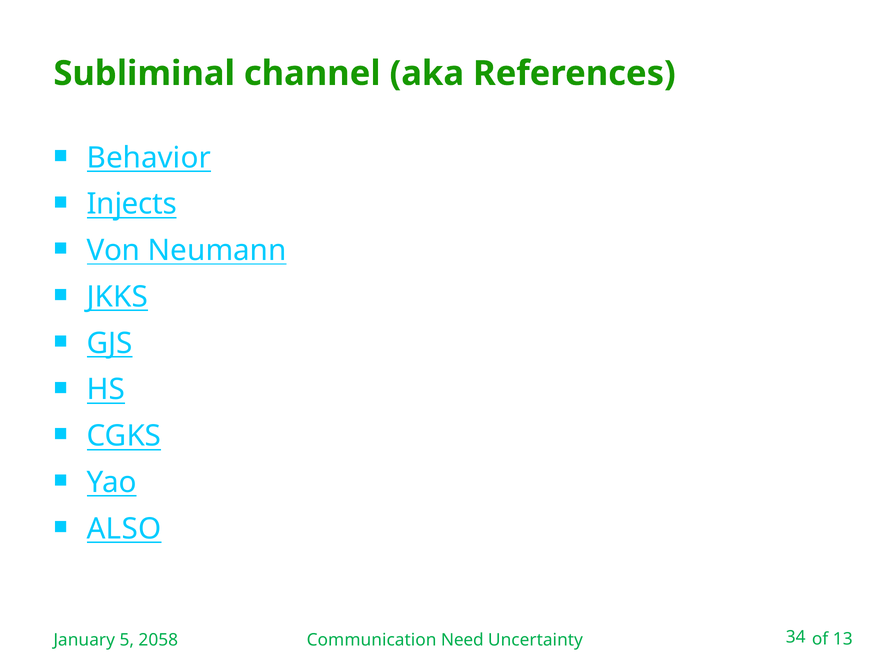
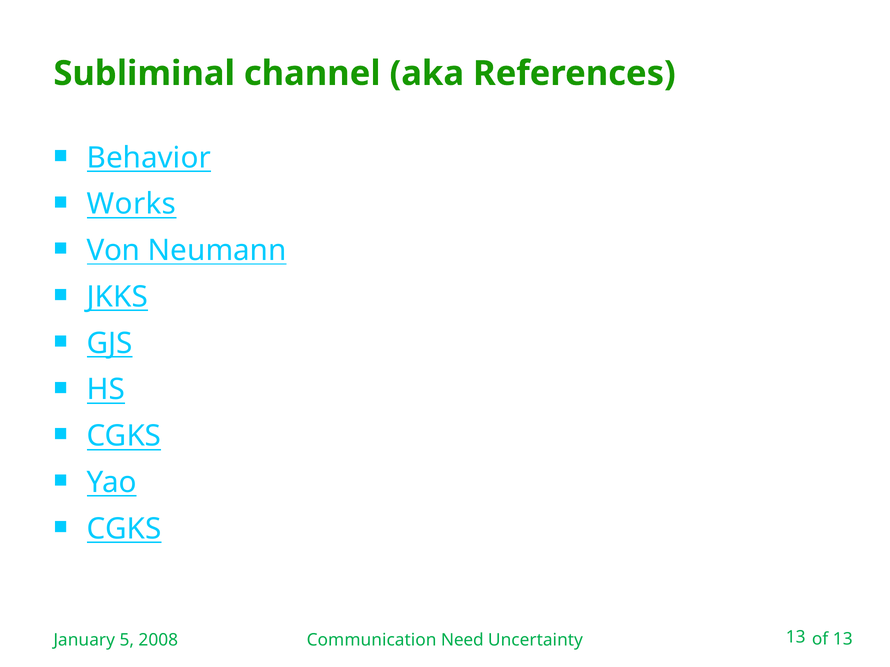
Injects: Injects -> Works
ALSO at (124, 529): ALSO -> CGKS
2058: 2058 -> 2008
Uncertainty 34: 34 -> 13
